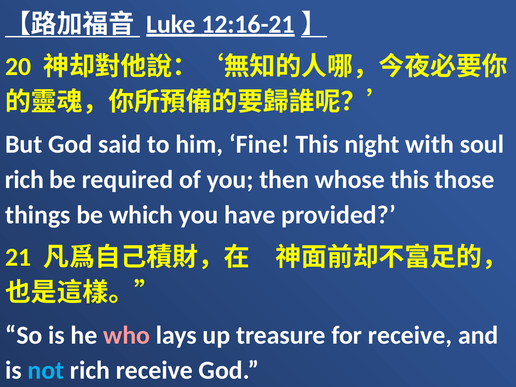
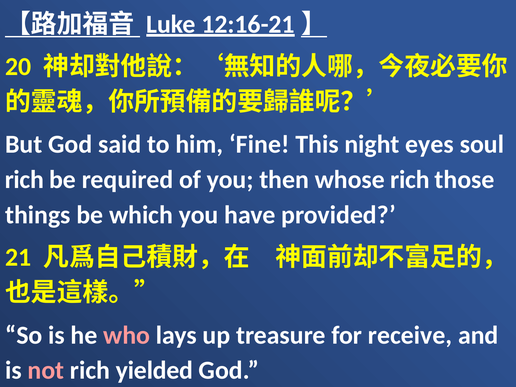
with: with -> eyes
whose this: this -> rich
not colour: light blue -> pink
rich receive: receive -> yielded
